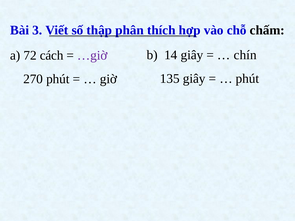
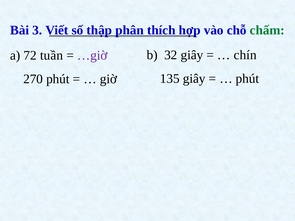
chấm colour: black -> green
14: 14 -> 32
cách: cách -> tuần
